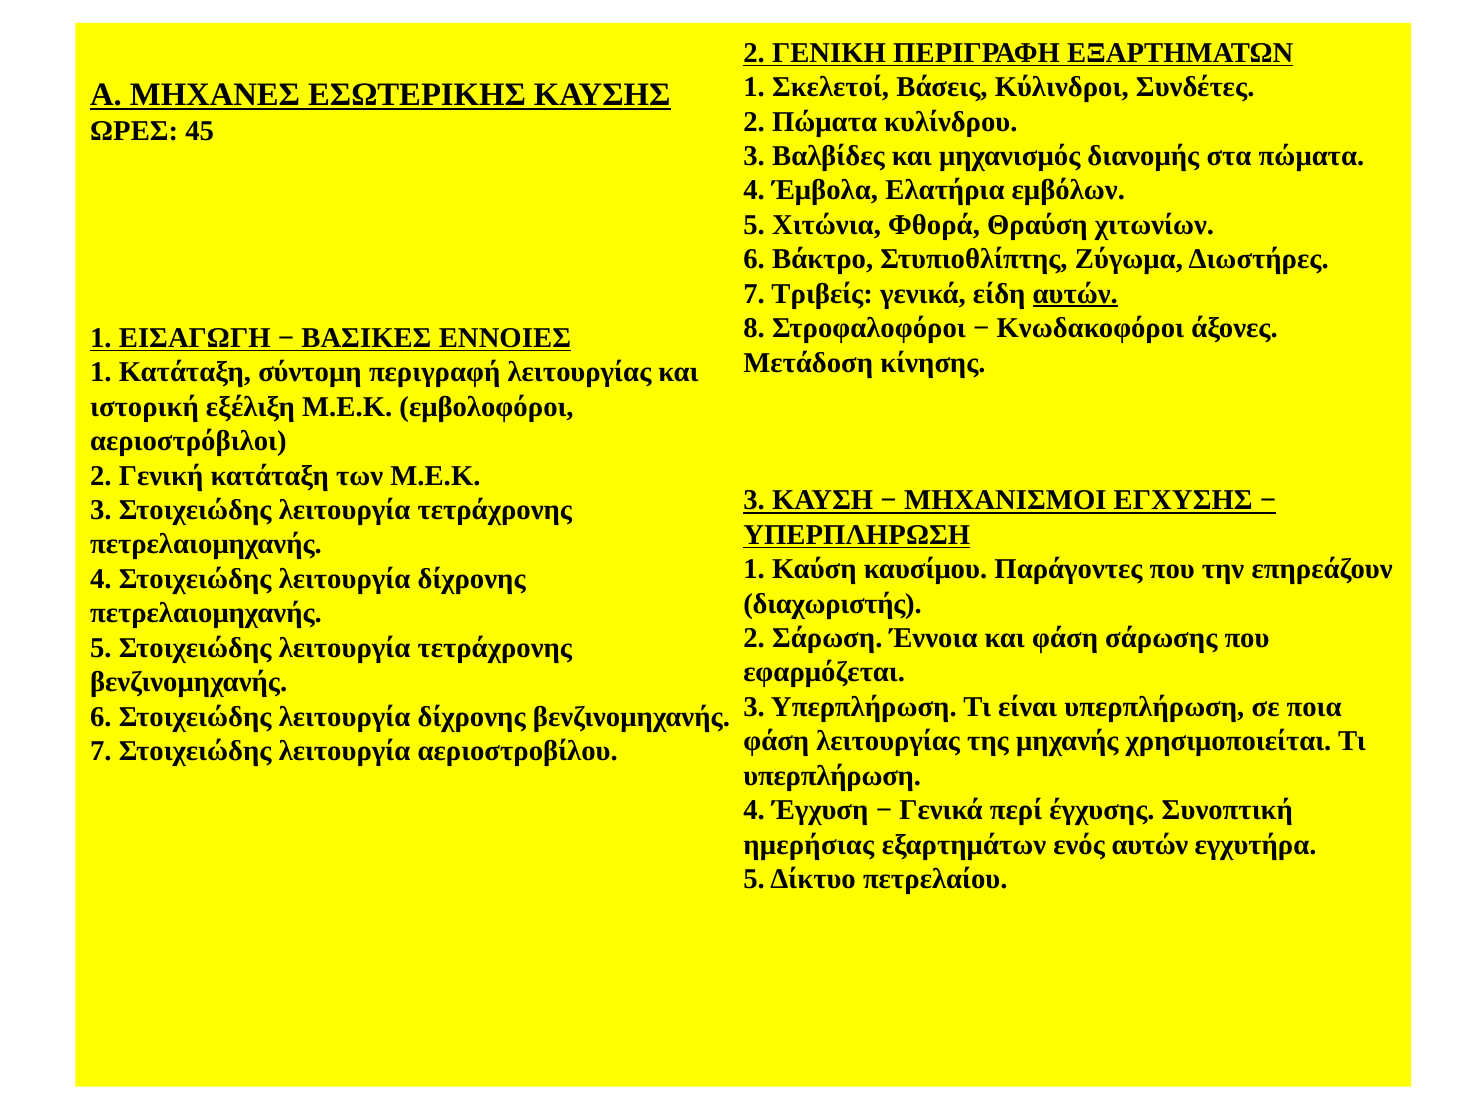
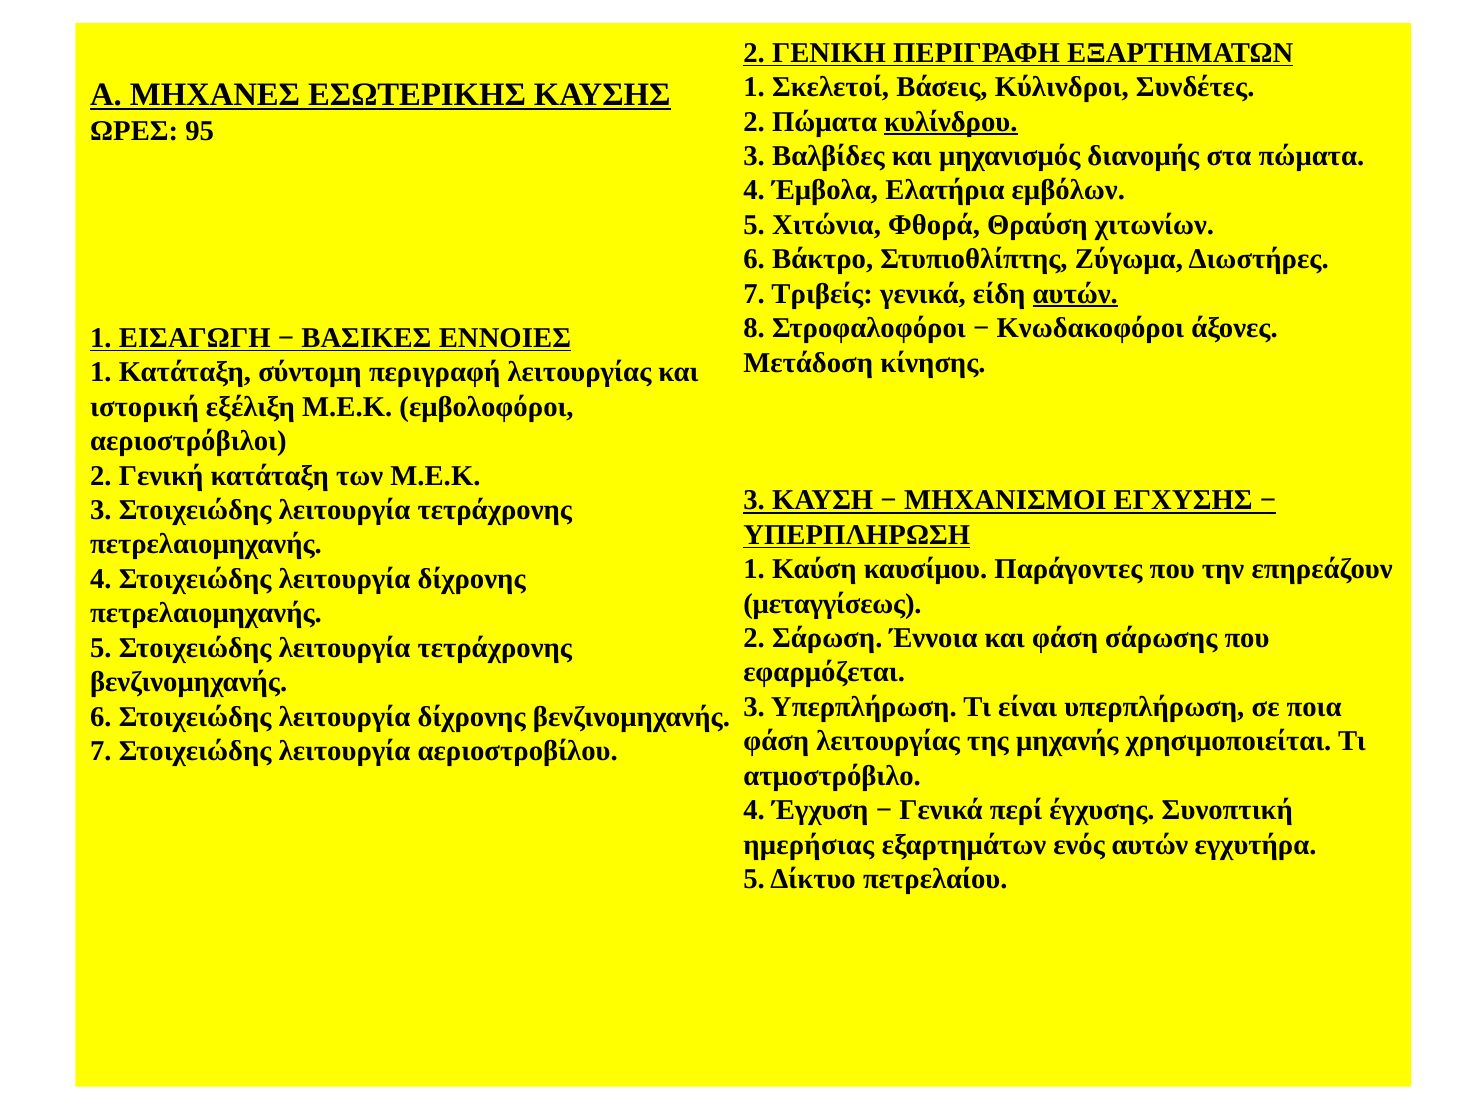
κυλίνδρου underline: none -> present
45: 45 -> 95
διαχωριστής: διαχωριστής -> μεταγγίσεως
υπερπλήρωση at (832, 776): υπερπλήρωση -> ατμοστρόβιλο
